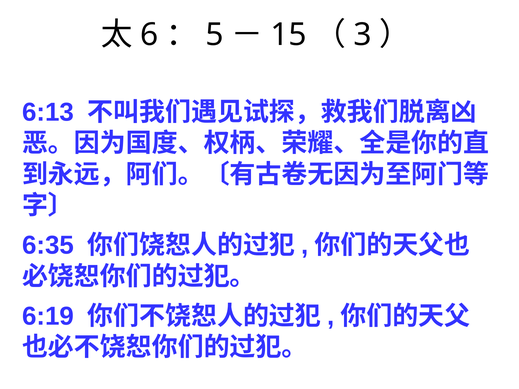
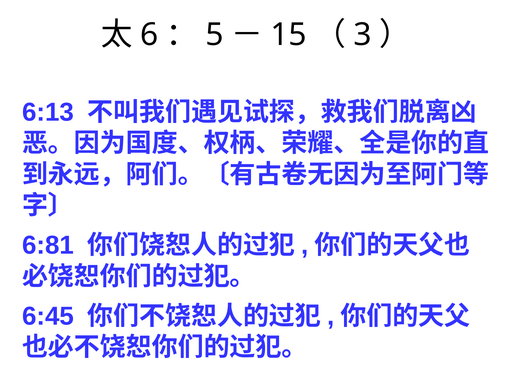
6:35: 6:35 -> 6:81
6:19: 6:19 -> 6:45
